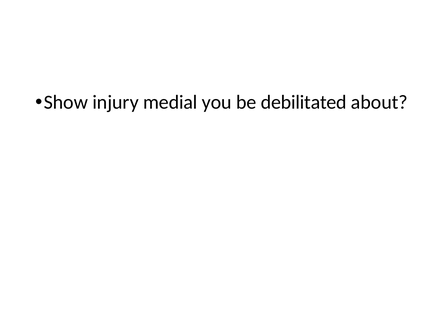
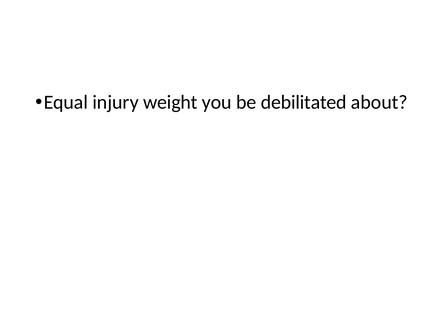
Show: Show -> Equal
medial: medial -> weight
